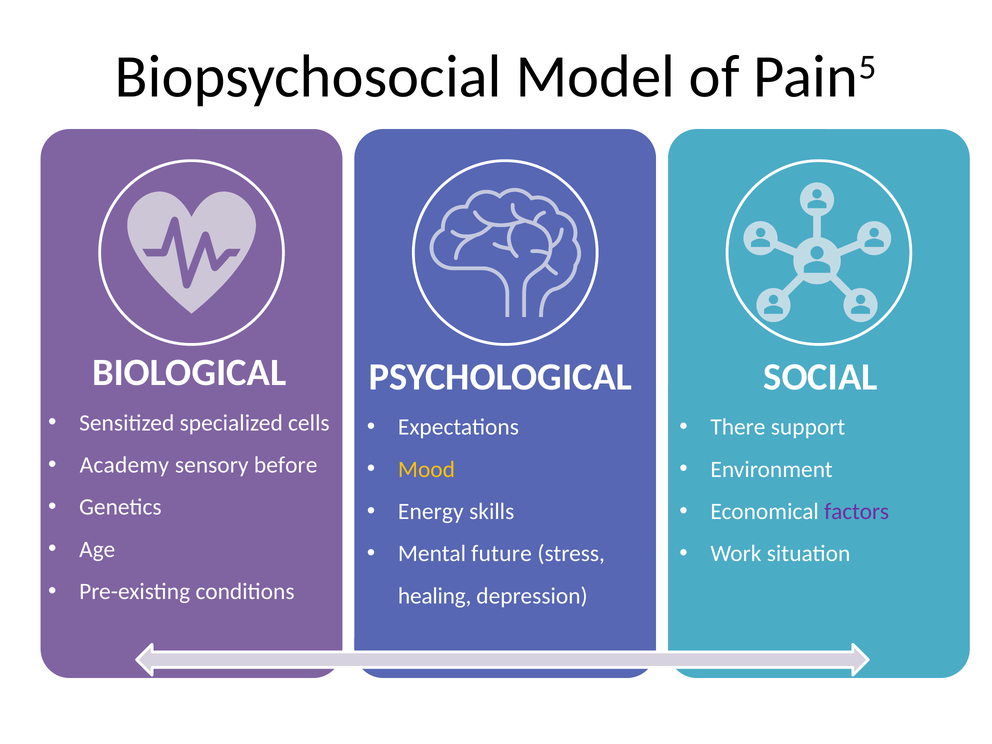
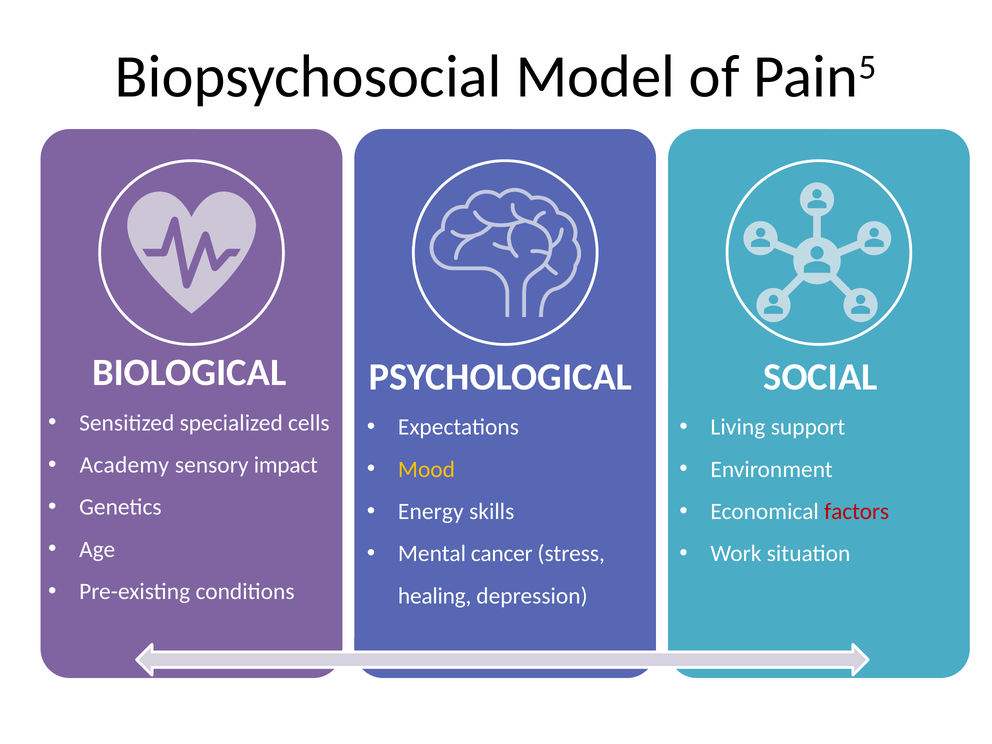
There: There -> Living
before: before -> impact
factors colour: purple -> red
future: future -> cancer
